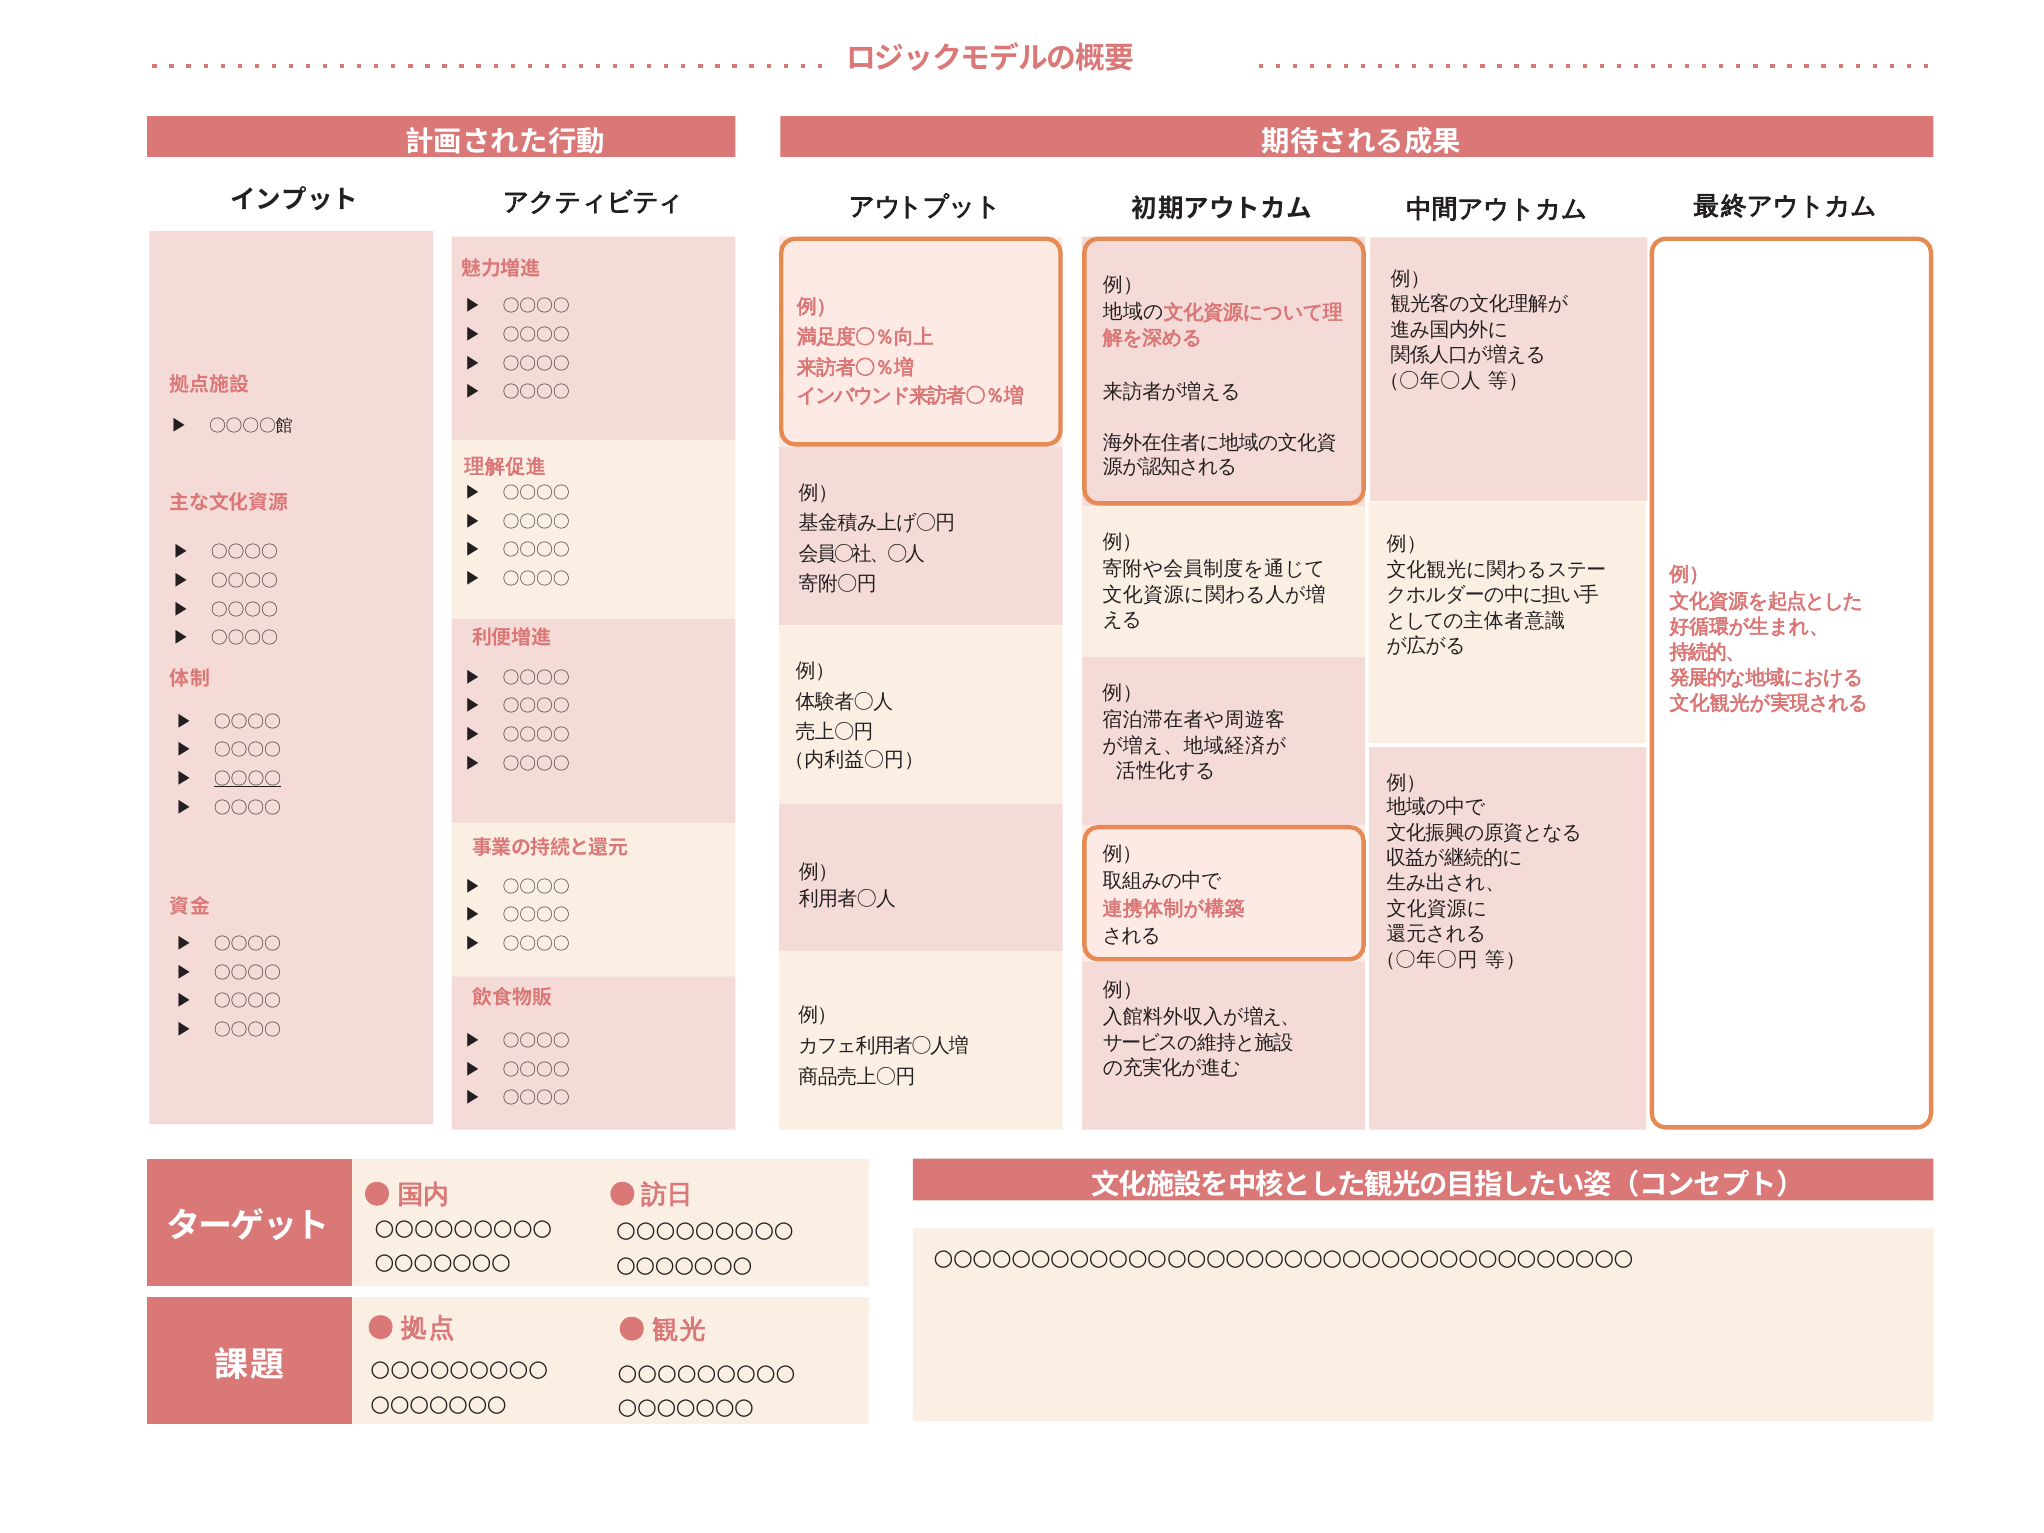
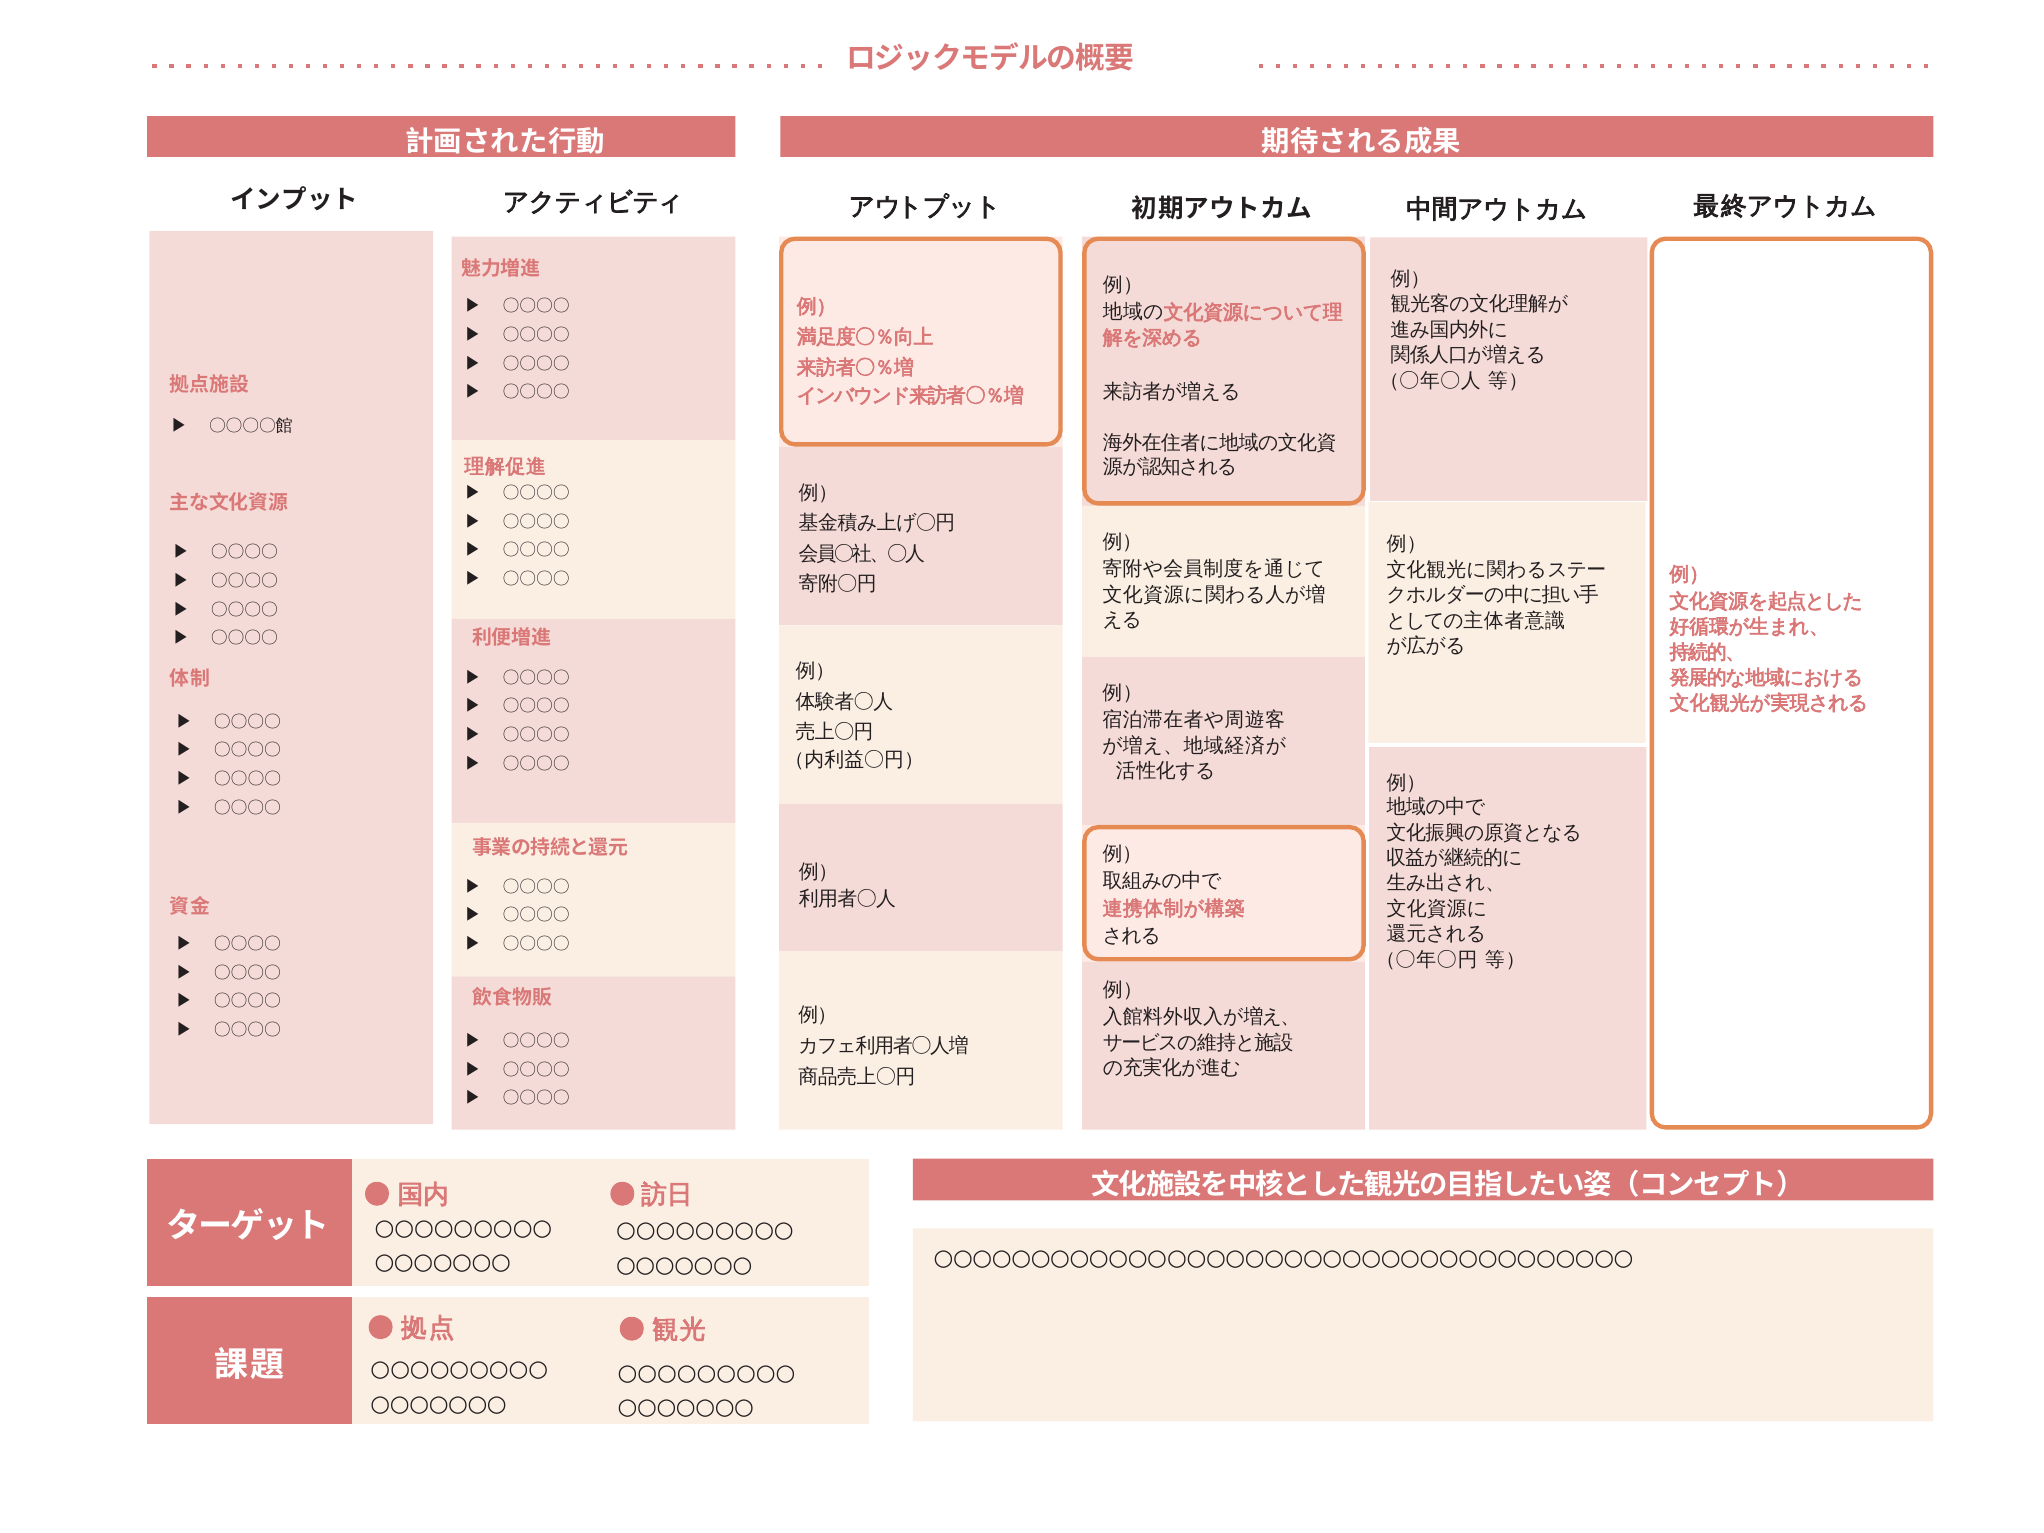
〇〇〇〇 at (247, 779) underline: present -> none
